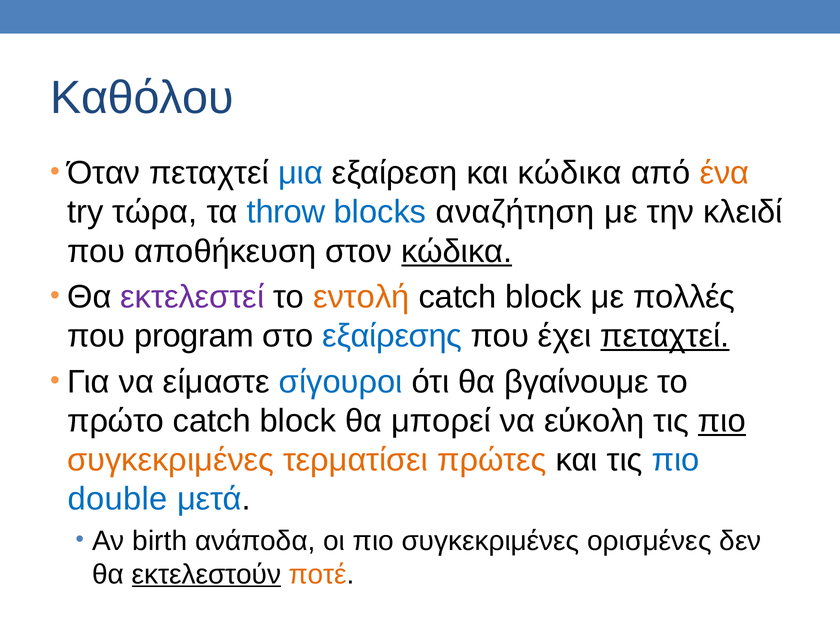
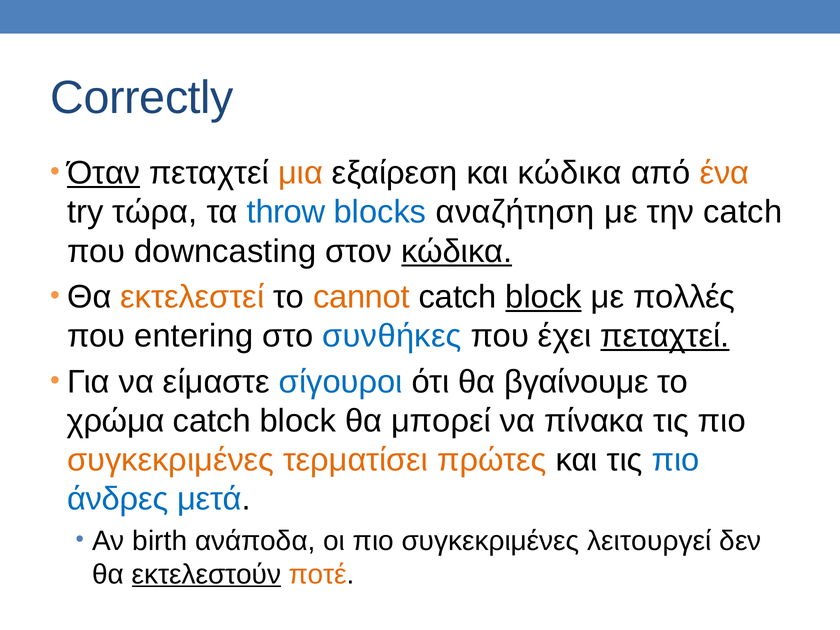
Καθόλου: Καθόλου -> Correctly
Όταν underline: none -> present
μια colour: blue -> orange
την κλειδί: κλειδί -> catch
αποθήκευση: αποθήκευση -> downcasting
εκτελεστεί colour: purple -> orange
εντολή: εντολή -> cannot
block at (544, 297) underline: none -> present
program: program -> entering
εξαίρεσης: εξαίρεσης -> συνθήκες
πρώτο: πρώτο -> χρώμα
εύκολη: εύκολη -> πίνακα
πιο at (722, 421) underline: present -> none
double: double -> άνδρες
ορισμένες: ορισμένες -> λειτουργεί
